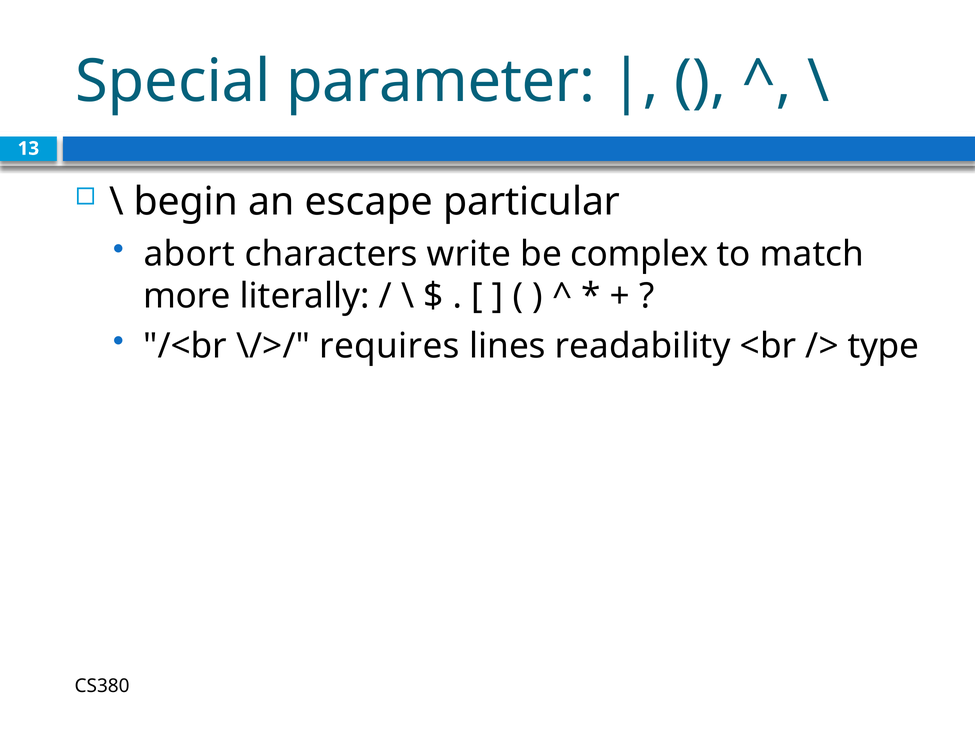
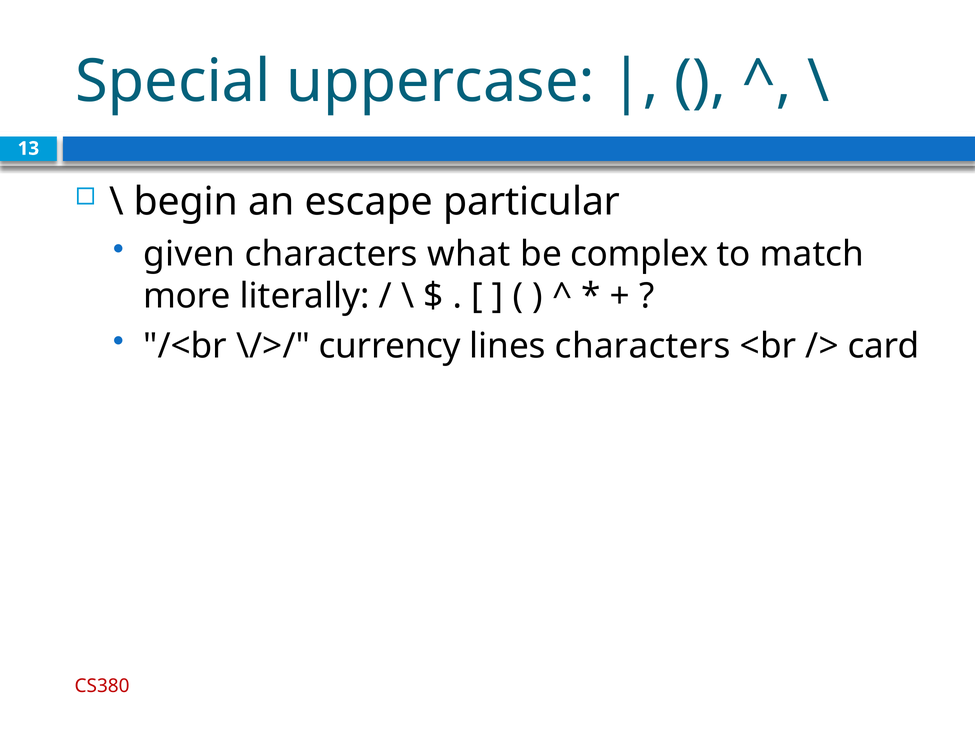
parameter: parameter -> uppercase
abort: abort -> given
write: write -> what
requires: requires -> currency
lines readability: readability -> characters
type: type -> card
CS380 colour: black -> red
